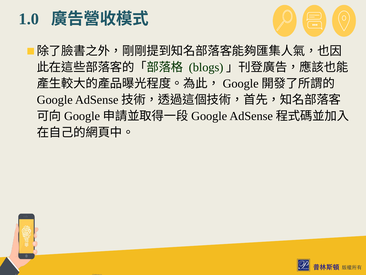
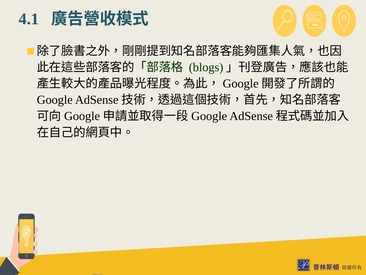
1.0: 1.0 -> 4.1
